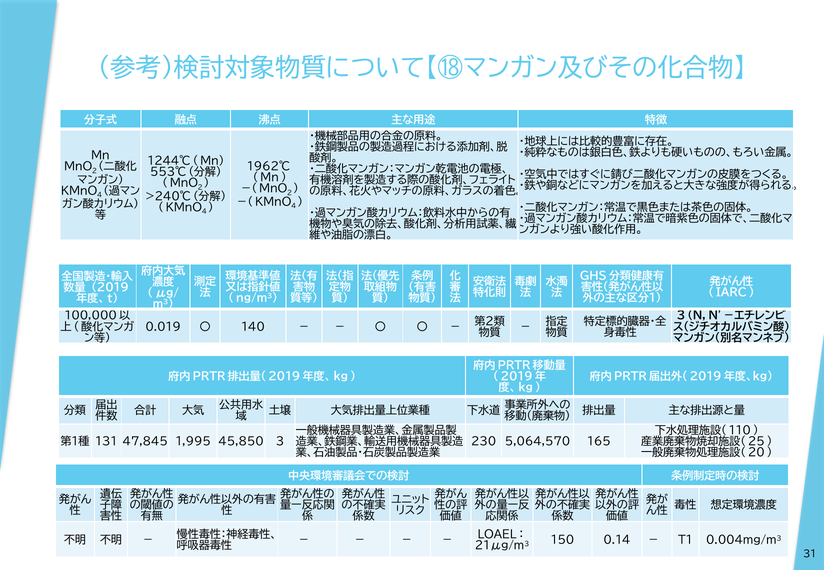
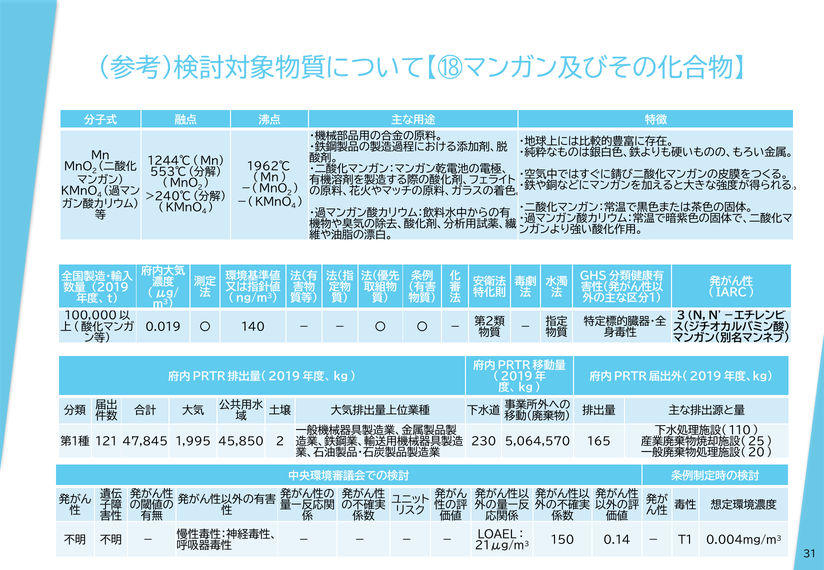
131: 131 -> 121
45,850 3: 3 -> 2
